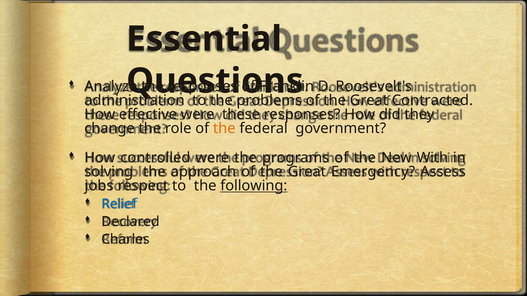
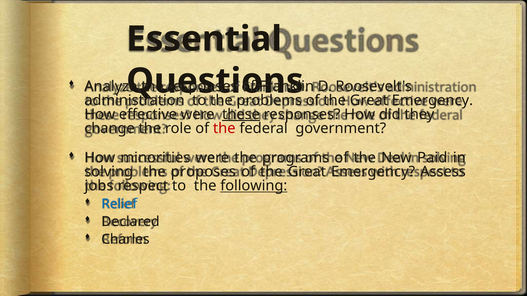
Contracted at (432, 100): Contracted -> Emergency
these underline: none -> present
the at (224, 129) colour: orange -> red
controlled: controlled -> minorities
With: With -> Paid
approach: approach -> proposes
